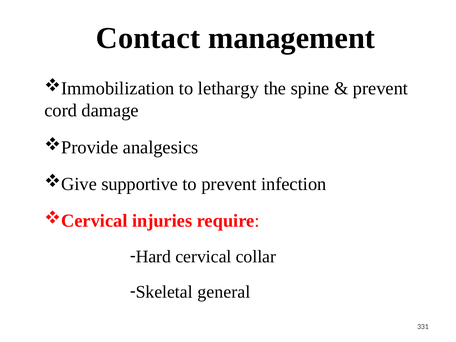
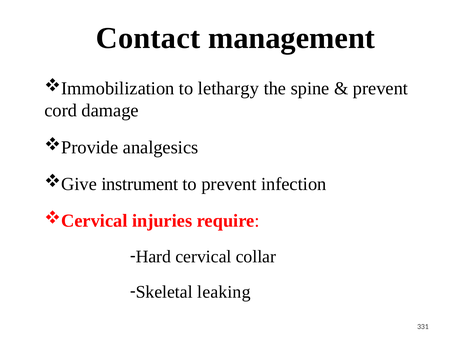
supportive: supportive -> instrument
general: general -> leaking
